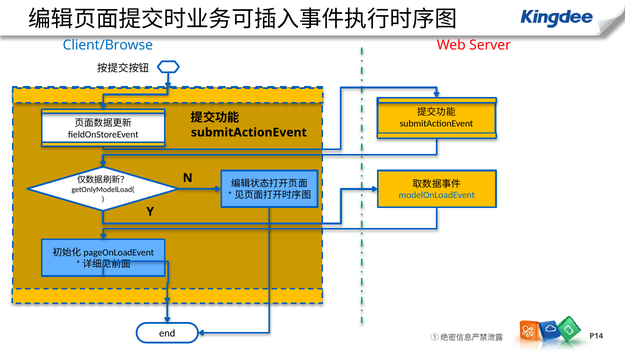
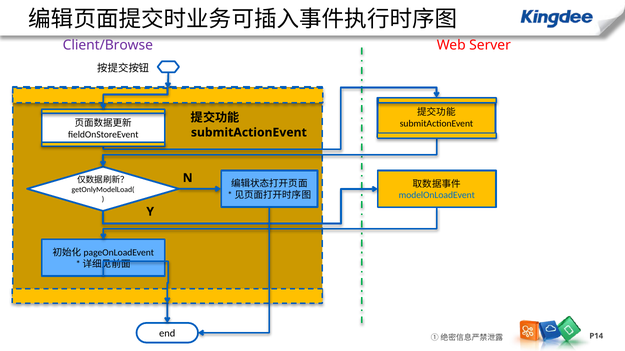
Client/Browse colour: blue -> purple
